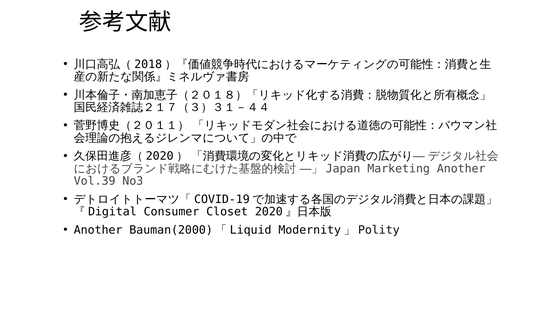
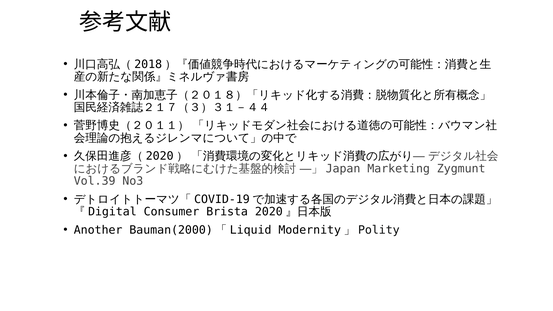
Marketing Another: Another -> Zygmunt
Closet: Closet -> Brista
